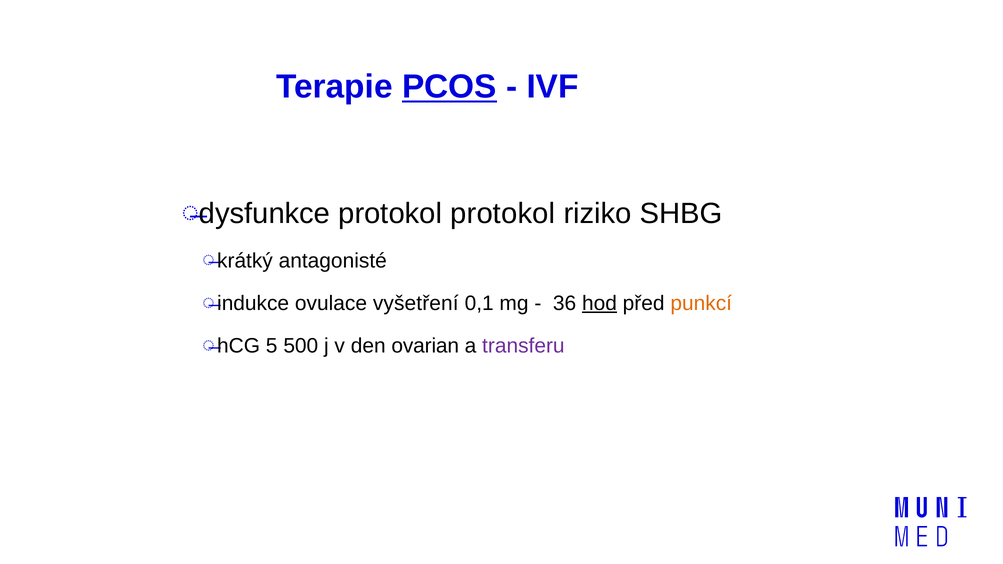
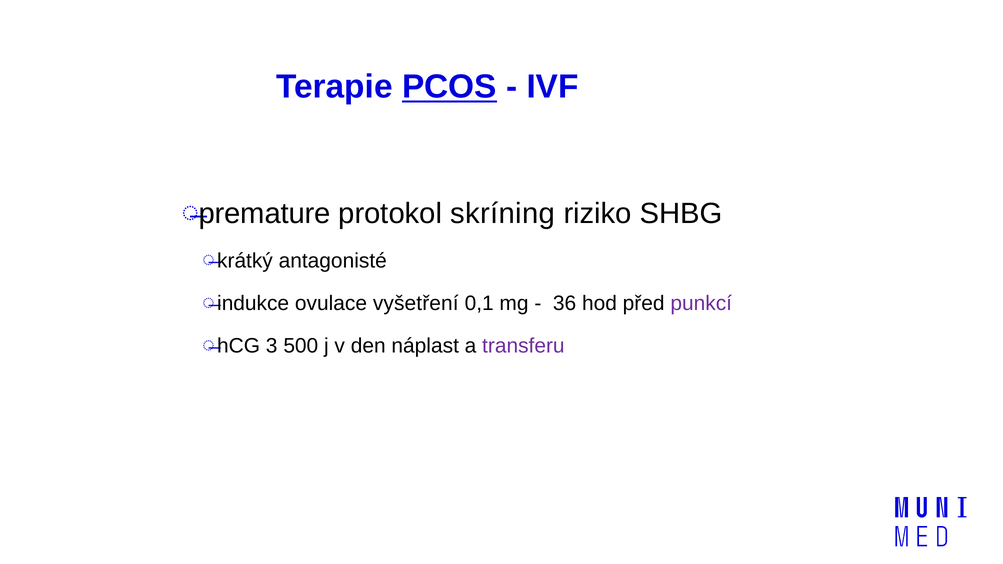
dysfunkce: dysfunkce -> premature
protokol protokol: protokol -> skríning
hod underline: present -> none
punkcí colour: orange -> purple
5: 5 -> 3
ovarian: ovarian -> náplast
